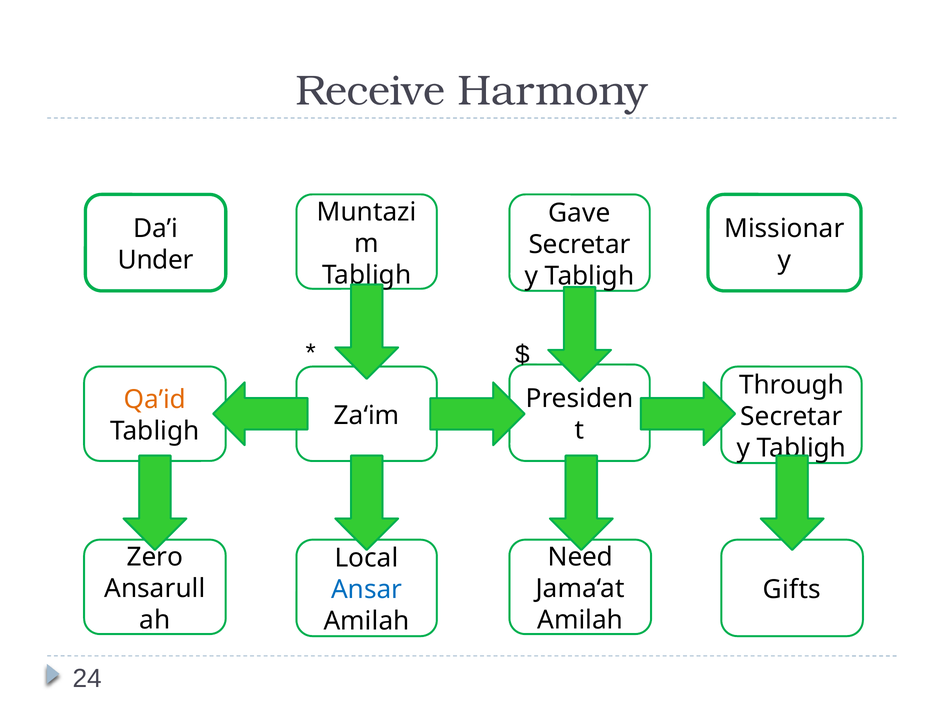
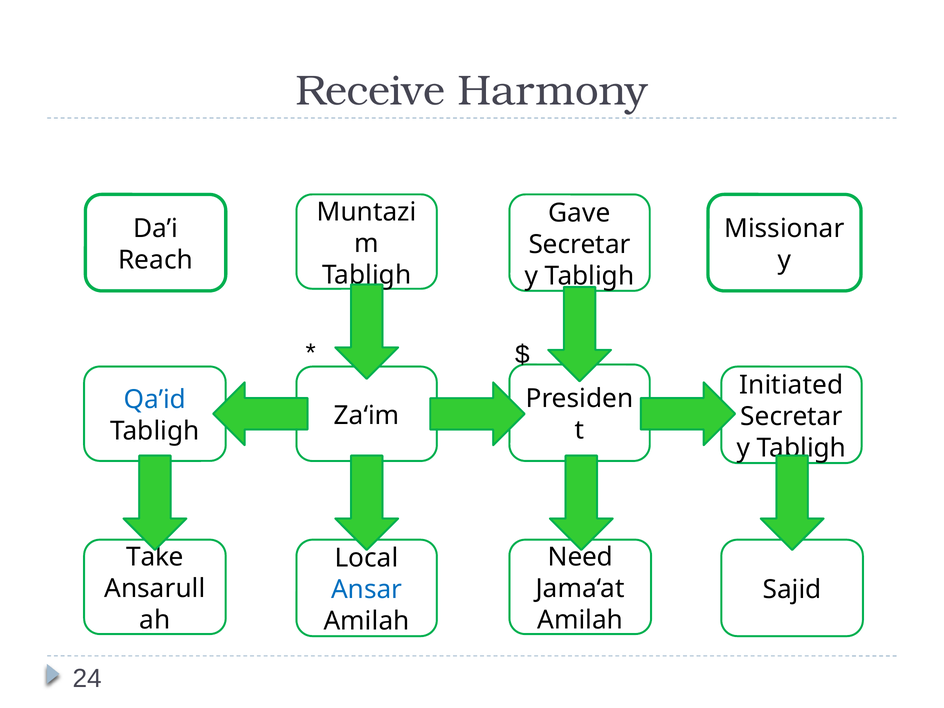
Under: Under -> Reach
Through: Through -> Initiated
Qa’id colour: orange -> blue
Zero: Zero -> Take
Gifts: Gifts -> Sajid
